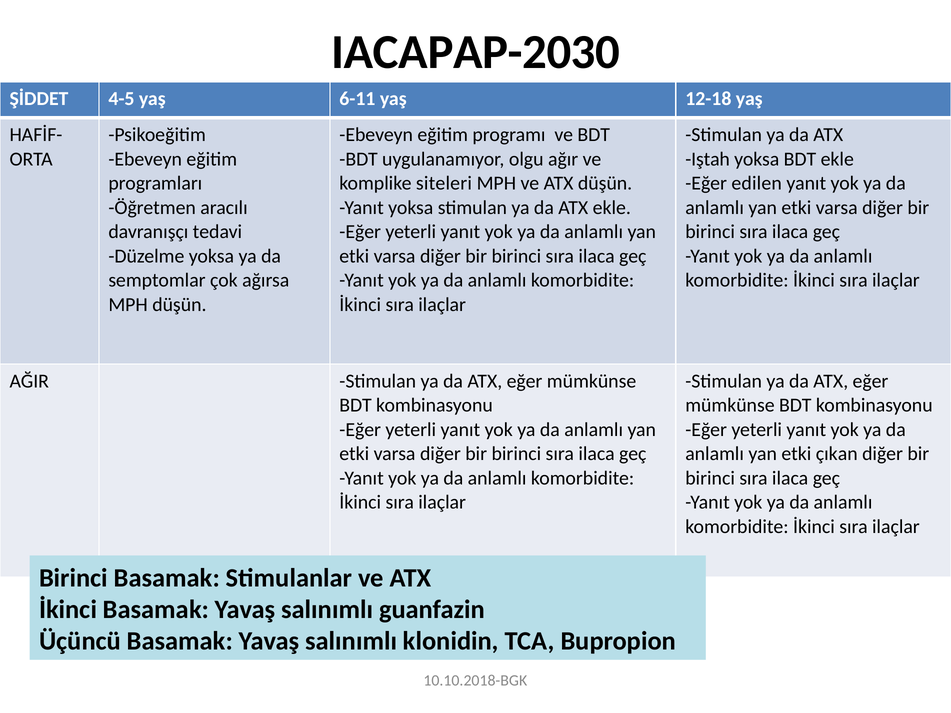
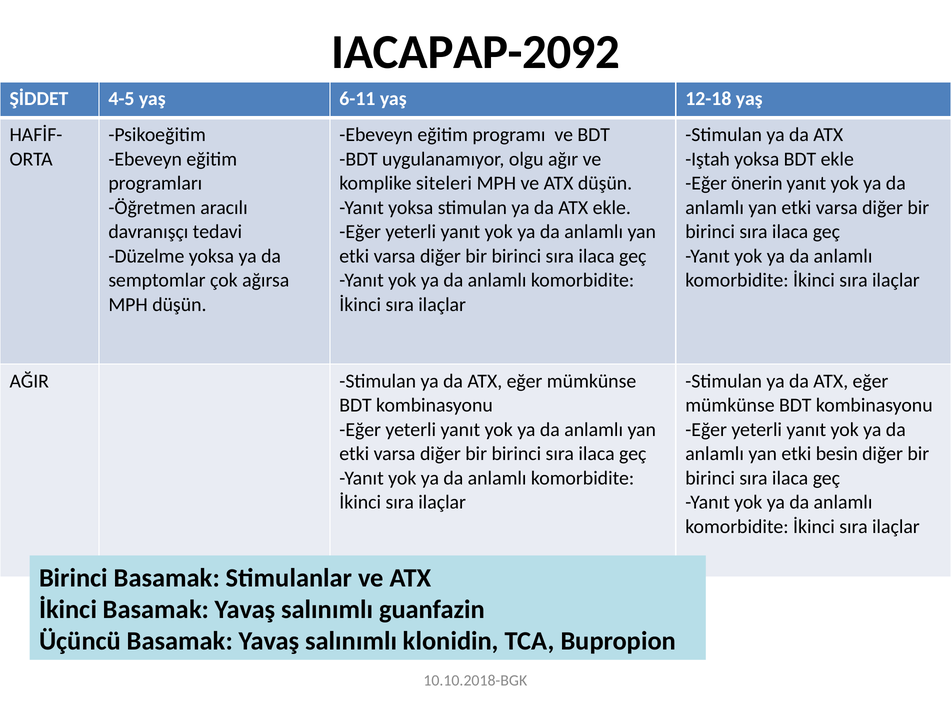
IACAPAP-2030: IACAPAP-2030 -> IACAPAP-2092
edilen: edilen -> önerin
çıkan: çıkan -> besin
